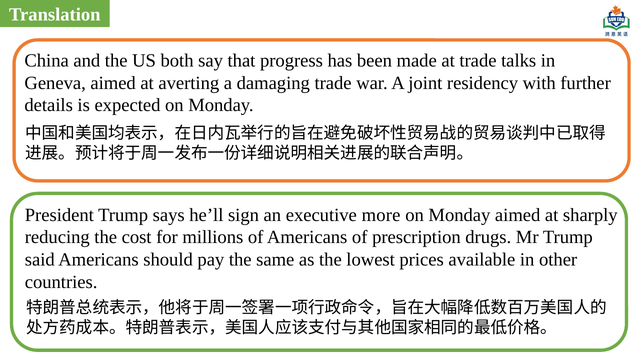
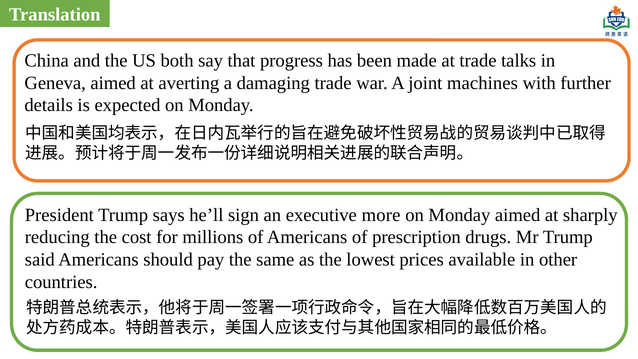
residency: residency -> machines
